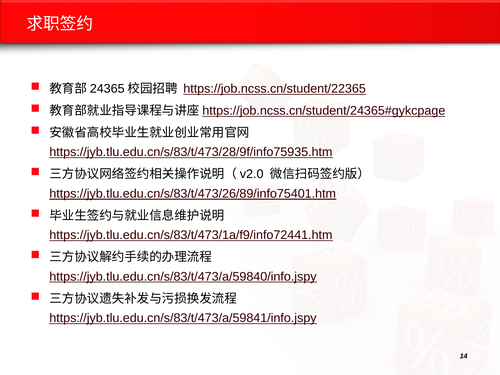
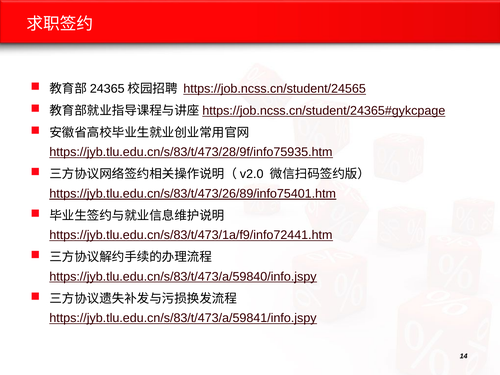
https://job.ncss.cn/student/22365: https://job.ncss.cn/student/22365 -> https://job.ncss.cn/student/24565
